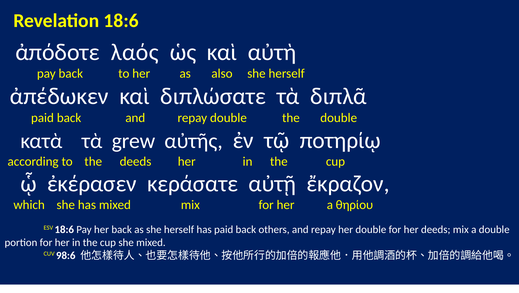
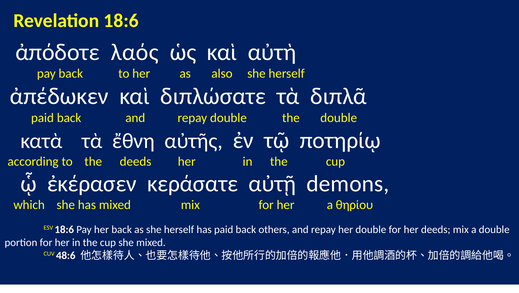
grew: grew -> ἔθνη
ἔκραζον: ἔκραζον -> demons
98:6: 98:6 -> 48:6
